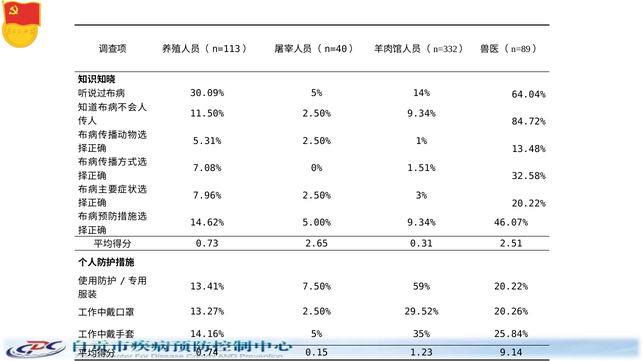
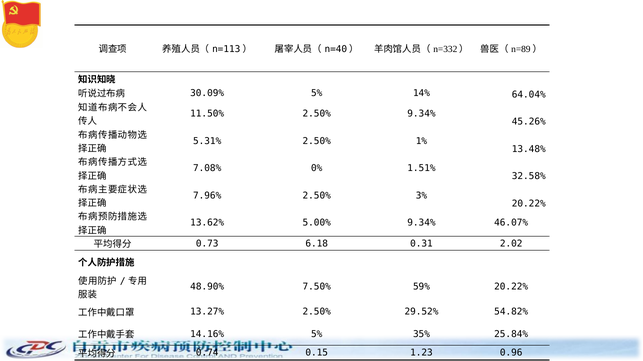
84.72%: 84.72% -> 45.26%
14.62%: 14.62% -> 13.62%
2.65: 2.65 -> 6.18
2.51: 2.51 -> 2.02
13.41%: 13.41% -> 48.90%
20.26%: 20.26% -> 54.82%
9.14: 9.14 -> 0.96
